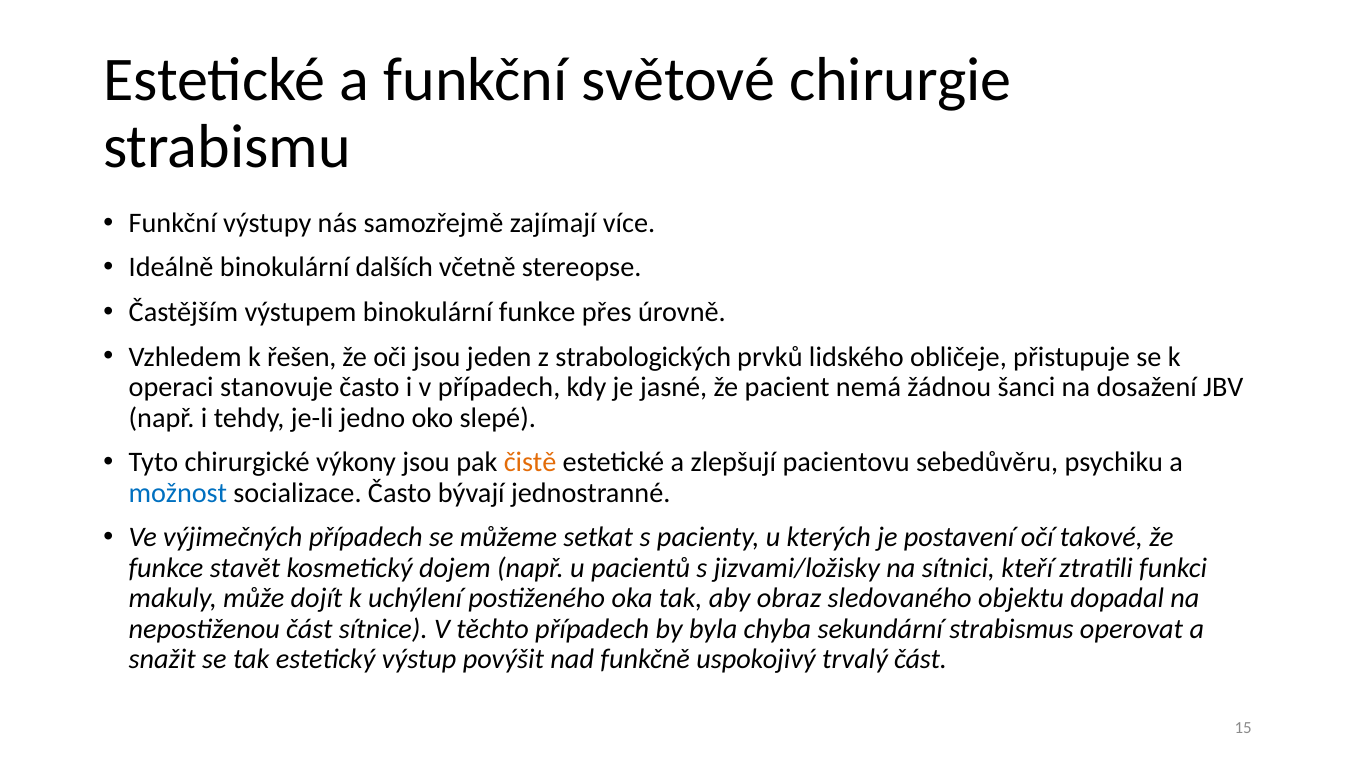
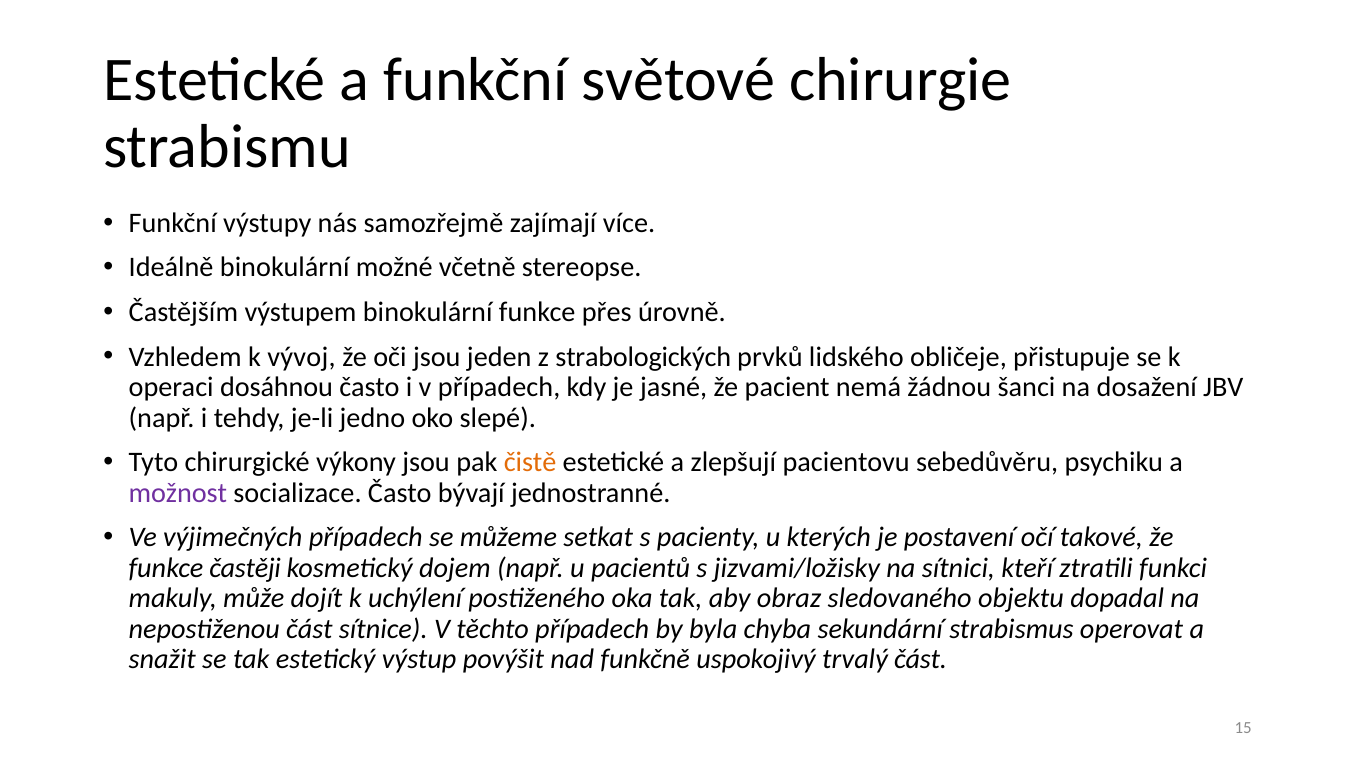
dalších: dalších -> možné
řešen: řešen -> vývoj
stanovuje: stanovuje -> dosáhnou
možnost colour: blue -> purple
stavět: stavět -> častěji
